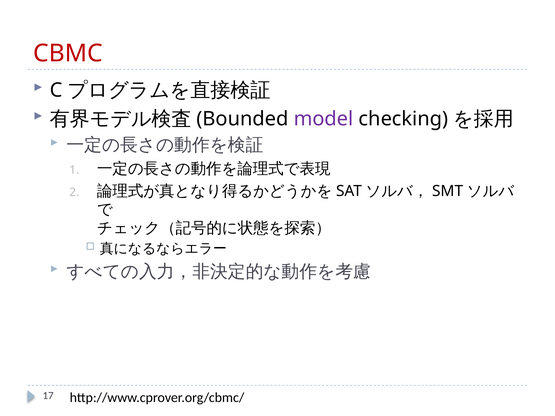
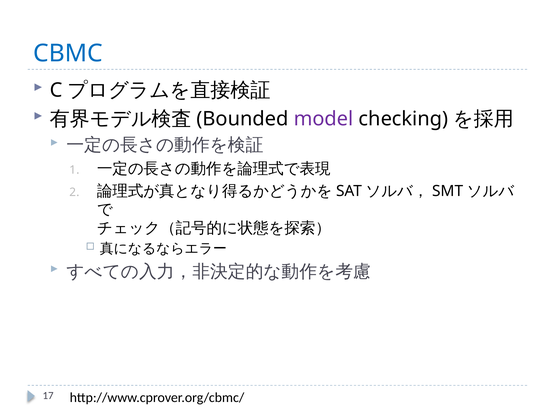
CBMC colour: red -> blue
